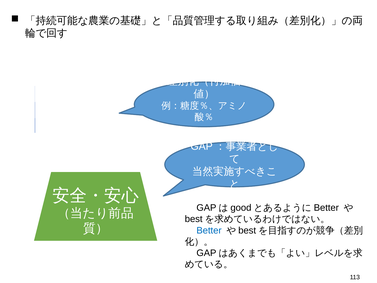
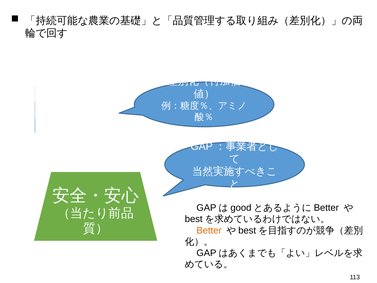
Better colour: blue -> orange
